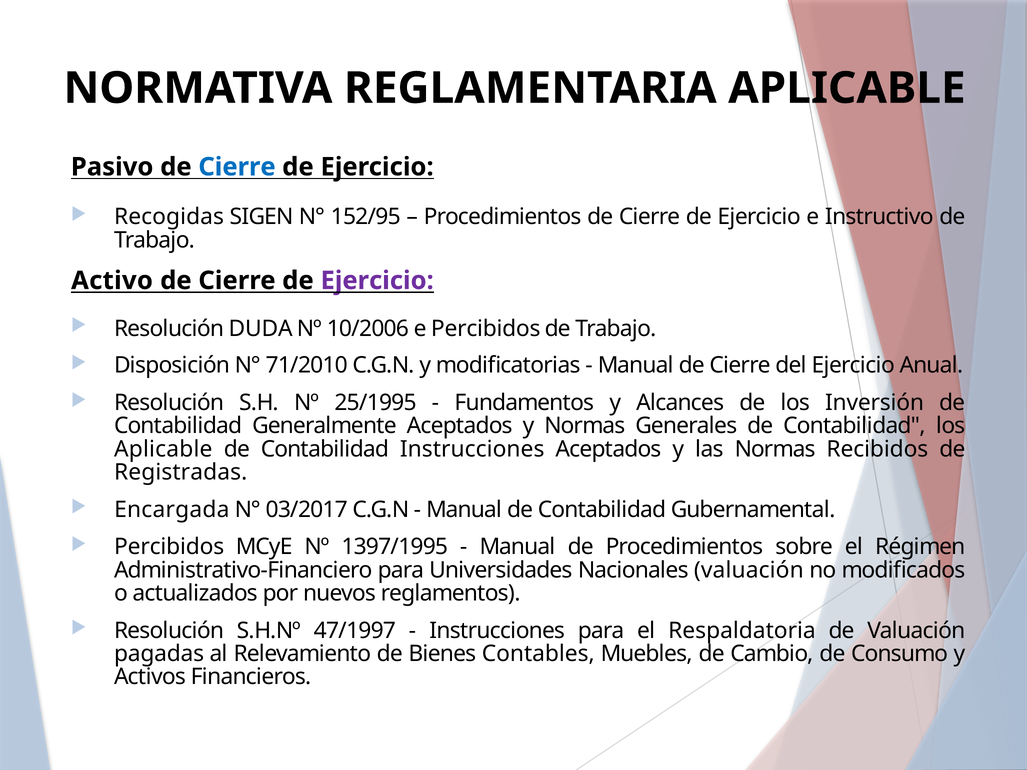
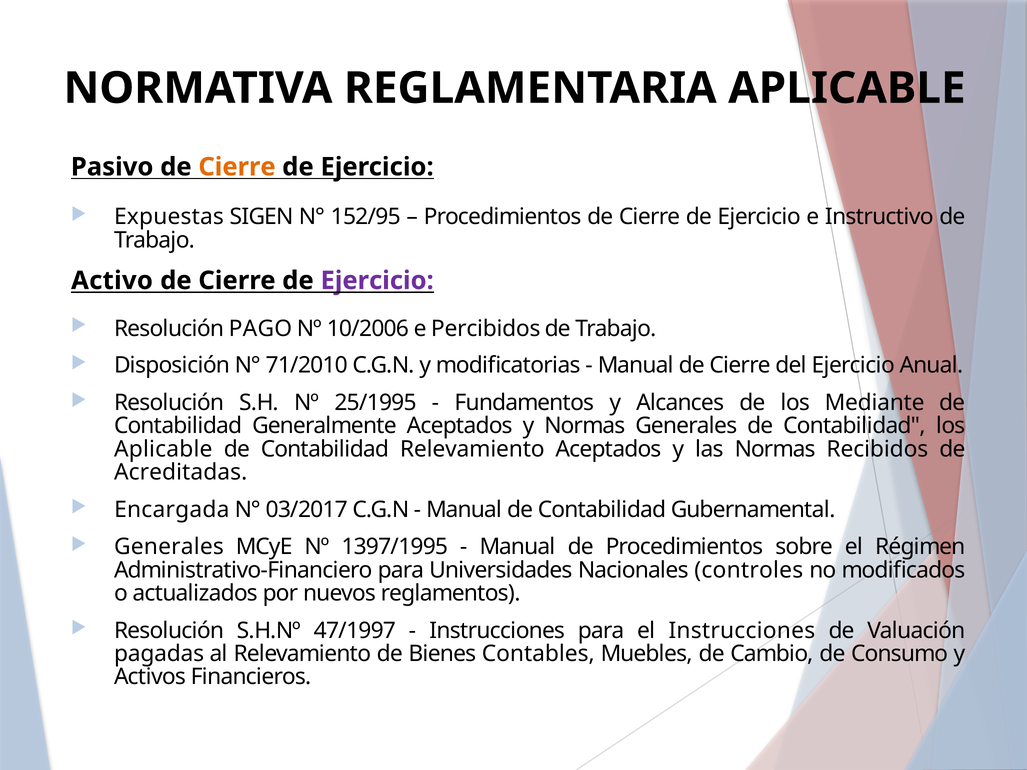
Cierre at (237, 167) colour: blue -> orange
Recogidas: Recogidas -> Expuestas
DUDA: DUDA -> PAGO
Inversión: Inversión -> Mediante
Contabilidad Instrucciones: Instrucciones -> Relevamiento
Registradas: Registradas -> Acreditadas
Percibidos at (169, 547): Percibidos -> Generales
Nacionales valuación: valuación -> controles
el Respaldatoria: Respaldatoria -> Instrucciones
